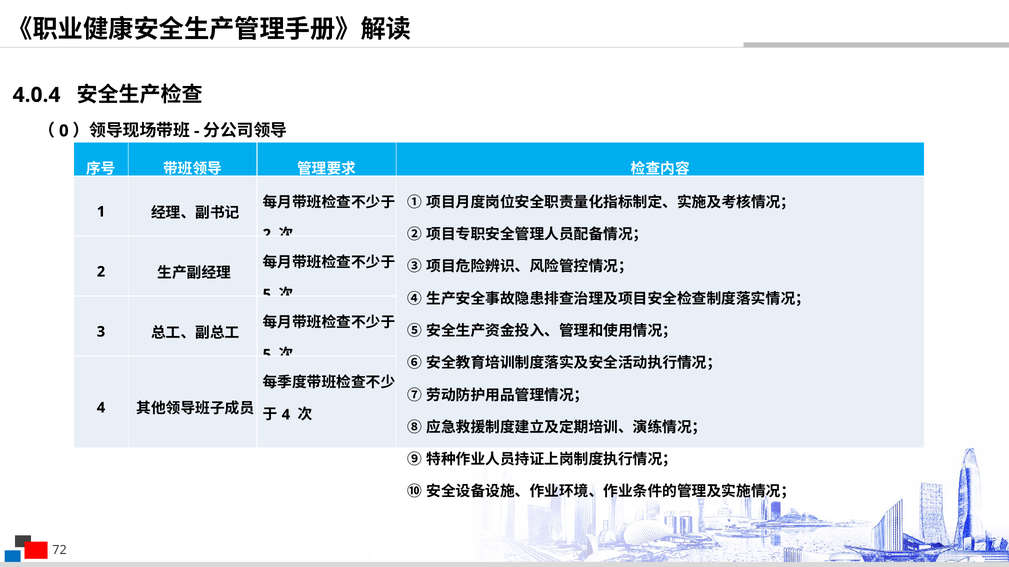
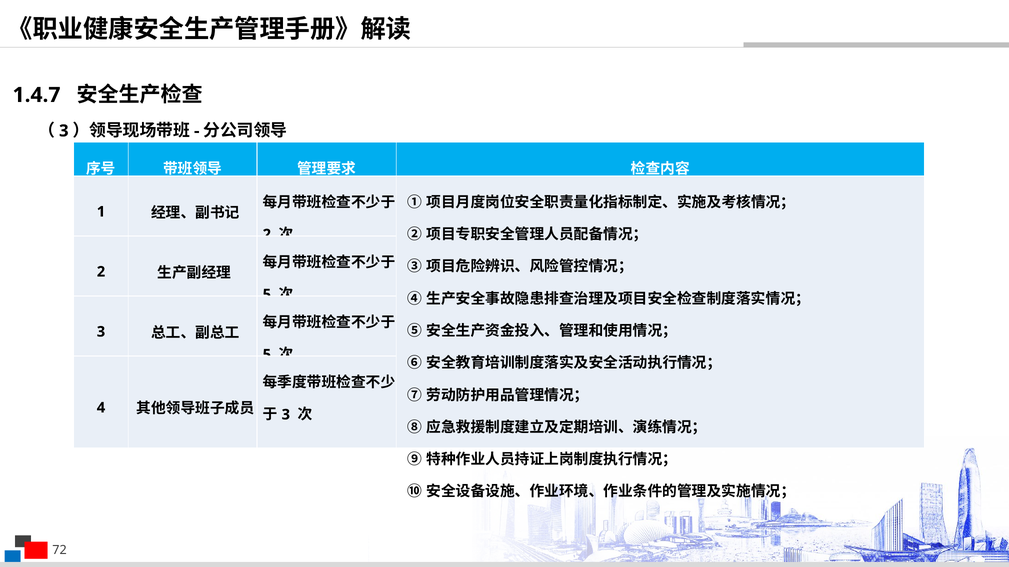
4.0.4: 4.0.4 -> 1.4.7
0 at (64, 131): 0 -> 3
4 at (286, 415): 4 -> 3
